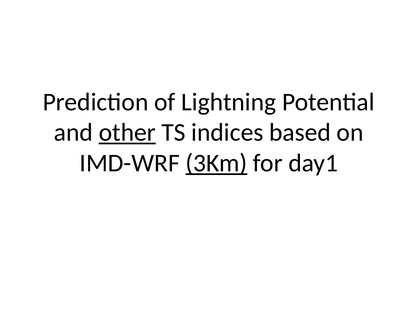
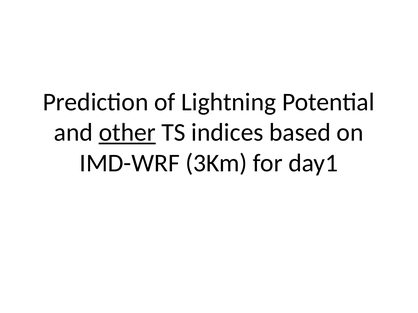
3Km underline: present -> none
